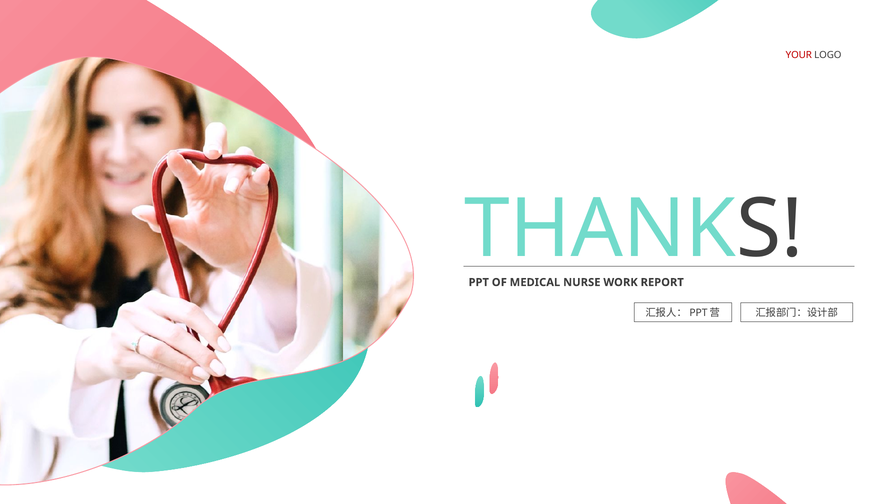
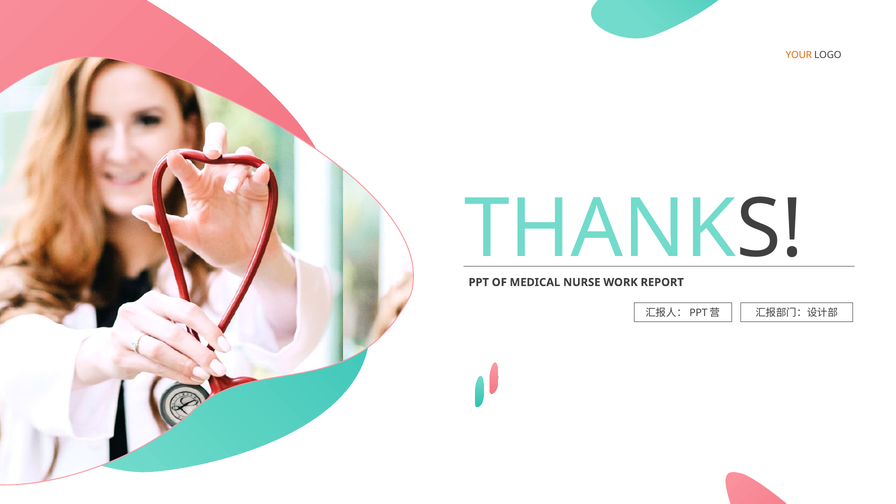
YOUR colour: red -> orange
